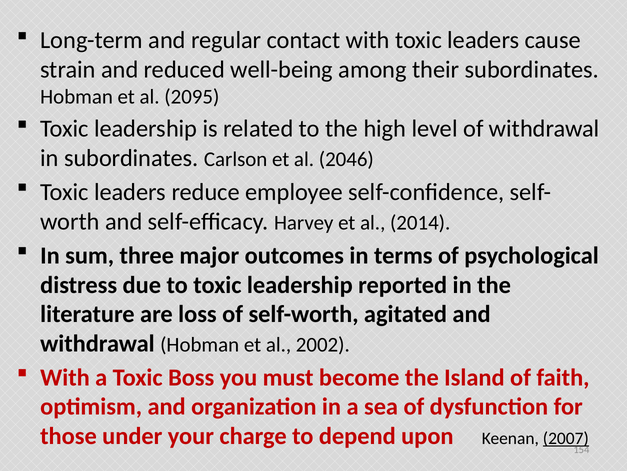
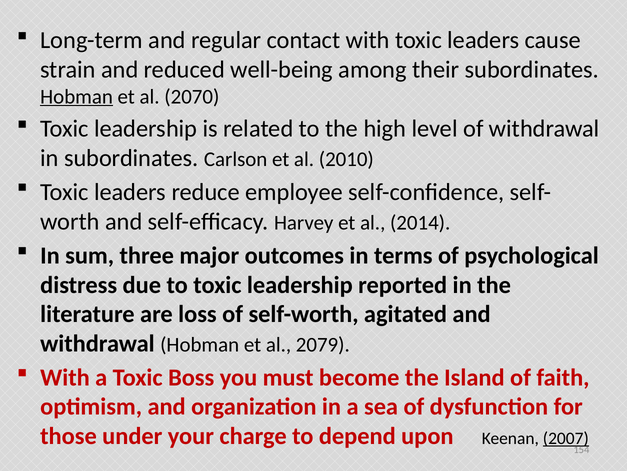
Hobman at (77, 96) underline: none -> present
2095: 2095 -> 2070
2046: 2046 -> 2010
2002: 2002 -> 2079
